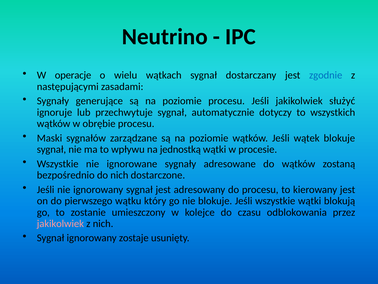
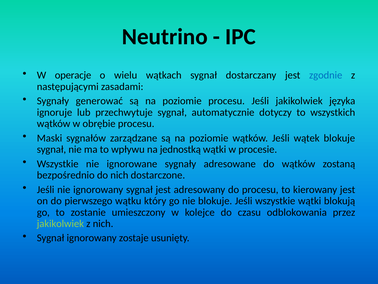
generujące: generujące -> generować
służyć: służyć -> języka
jakikolwiek at (60, 223) colour: pink -> light green
